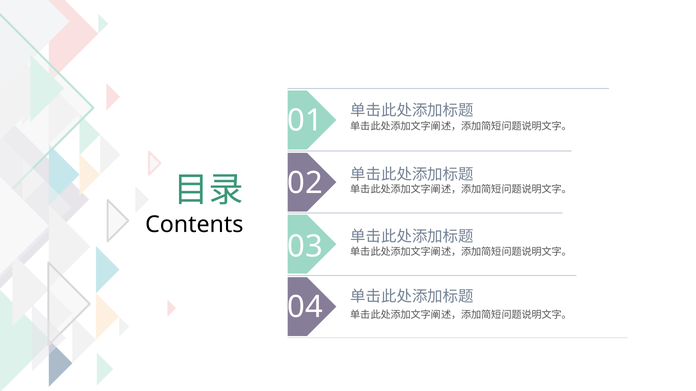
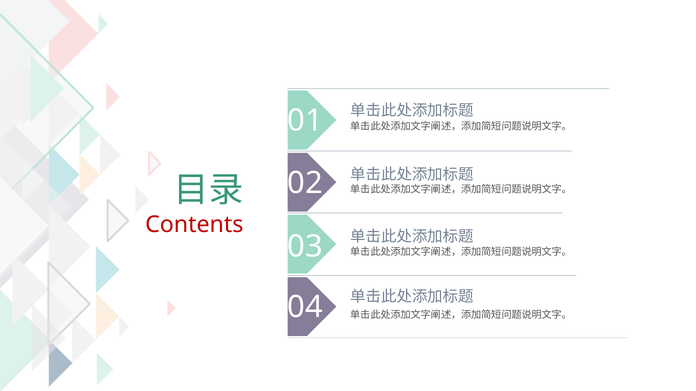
Contents colour: black -> red
